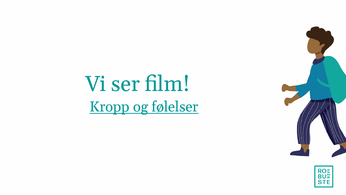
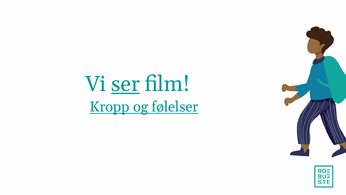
ser underline: none -> present
